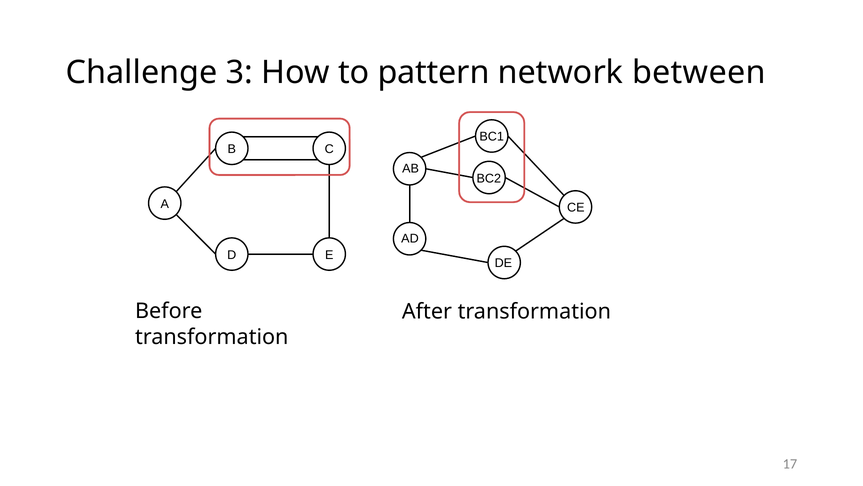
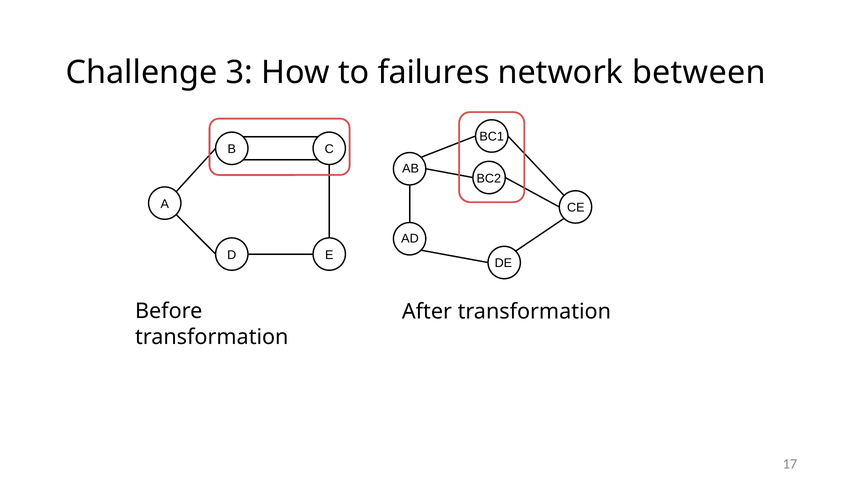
pattern: pattern -> failures
